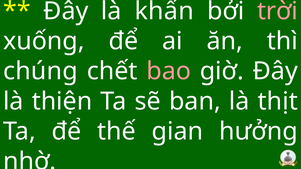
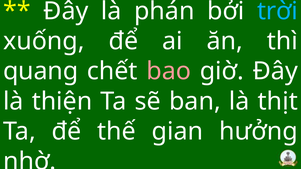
khấn: khấn -> phán
trời colour: pink -> light blue
chúng: chúng -> quang
